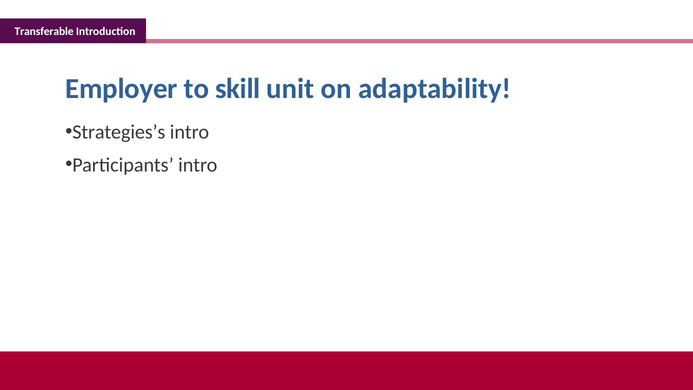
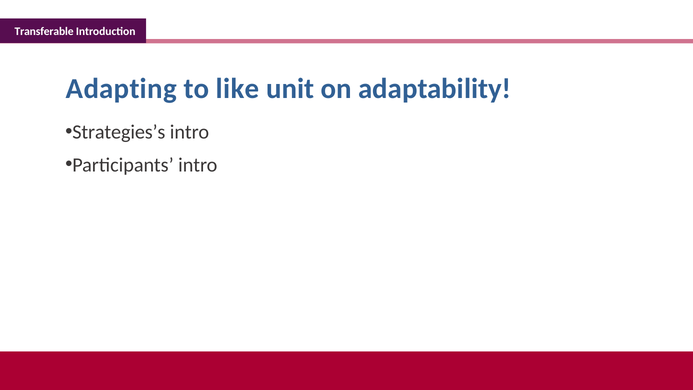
Employer: Employer -> Adapting
skill: skill -> like
